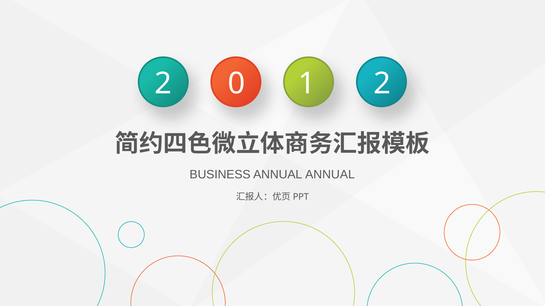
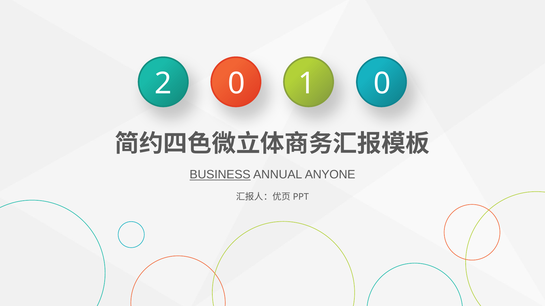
1 2: 2 -> 0
BUSINESS underline: none -> present
ANNUAL ANNUAL: ANNUAL -> ANYONE
